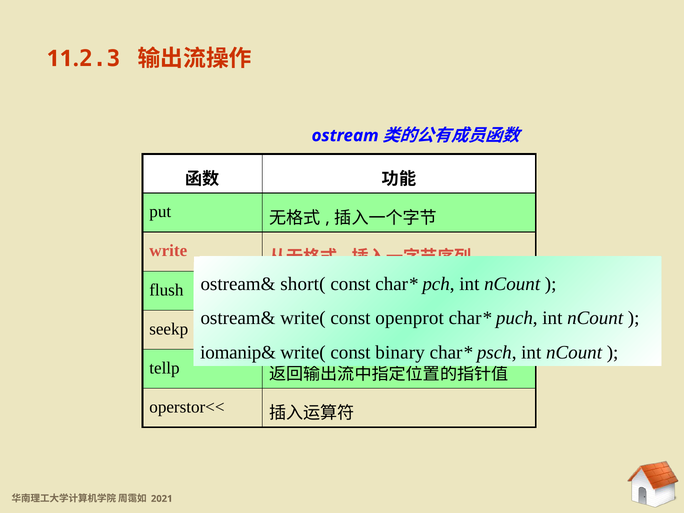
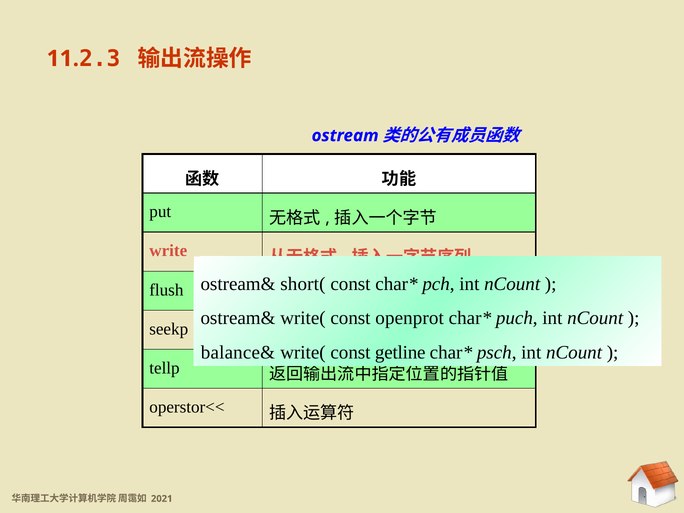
iomanip&: iomanip& -> balance&
binary: binary -> getline
